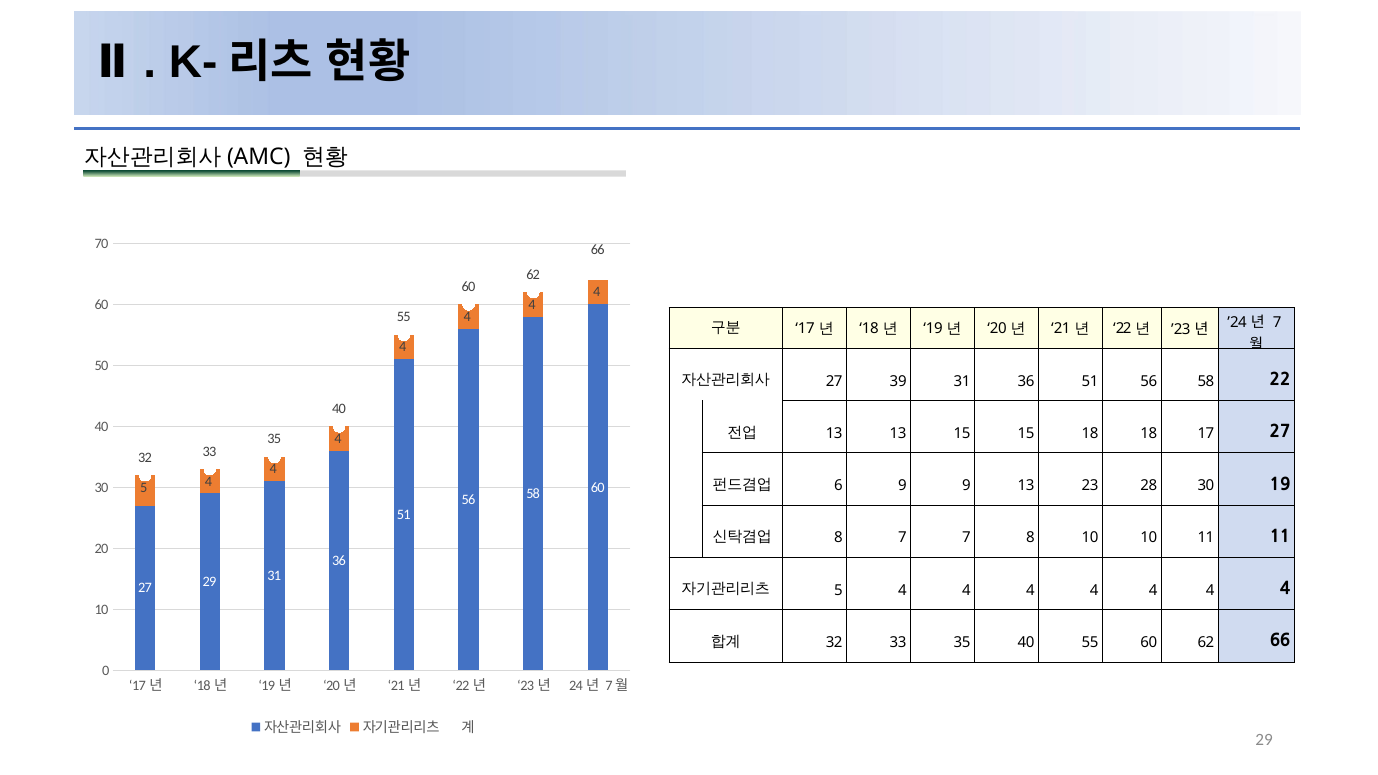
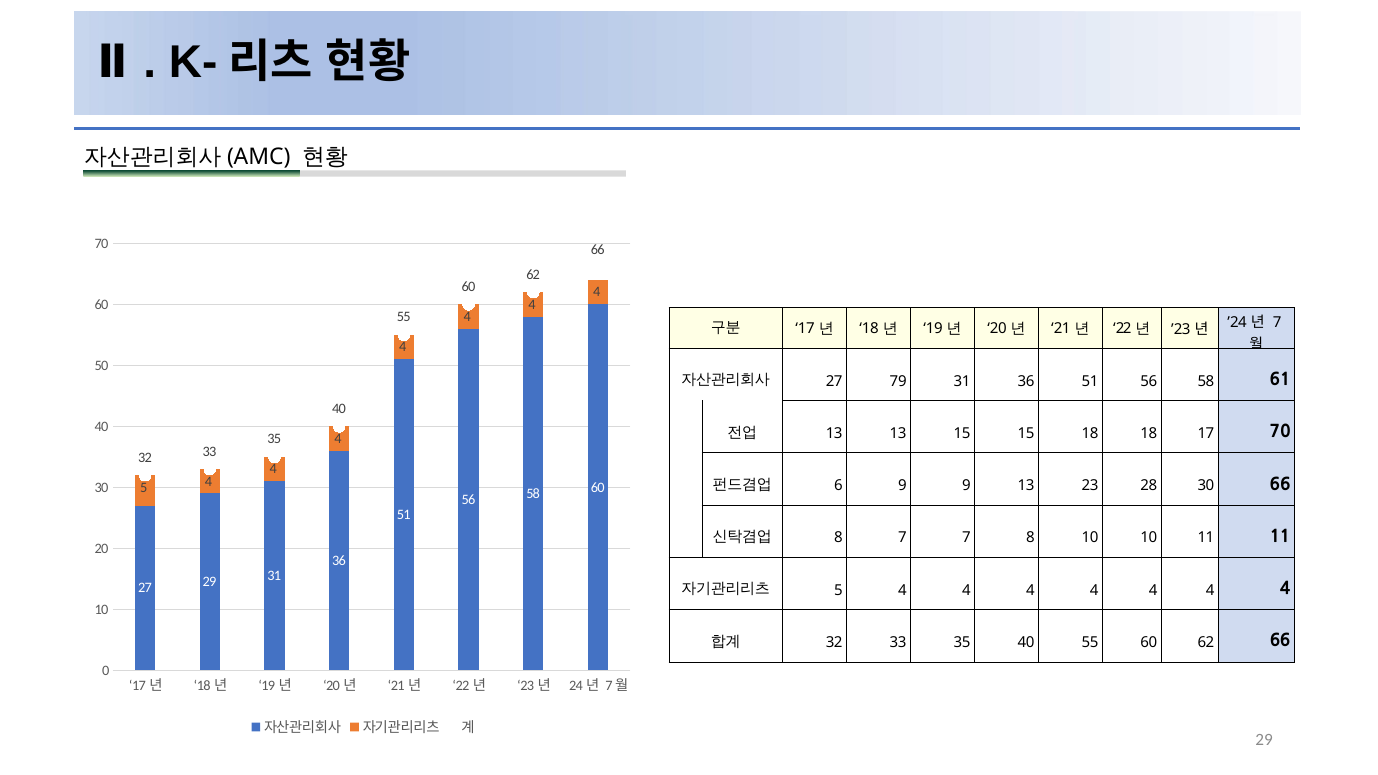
39: 39 -> 79
58 22: 22 -> 61
17 27: 27 -> 70
30 19: 19 -> 66
